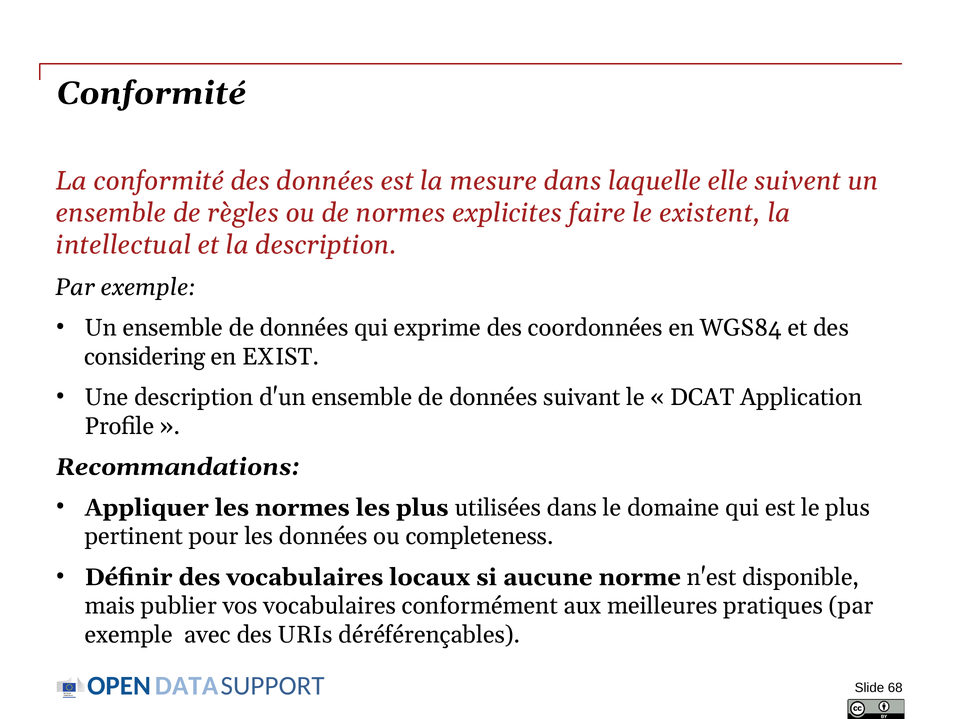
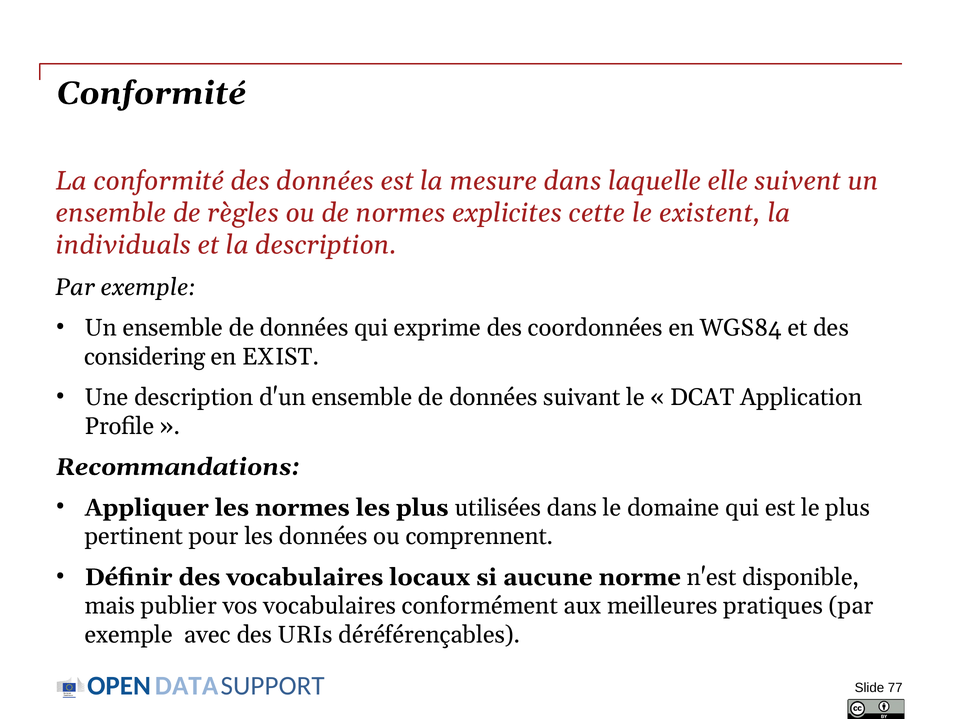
faire: faire -> cette
intellectual: intellectual -> individuals
completeness: completeness -> comprennent
68: 68 -> 77
